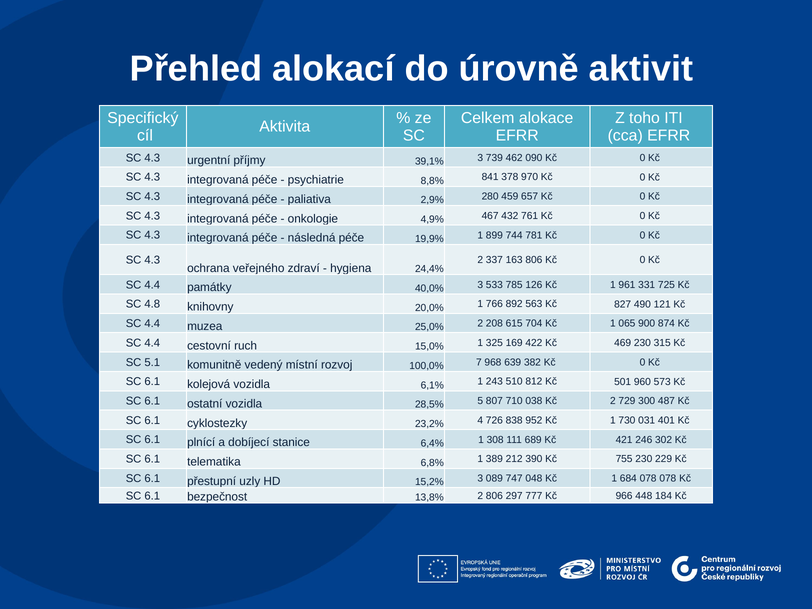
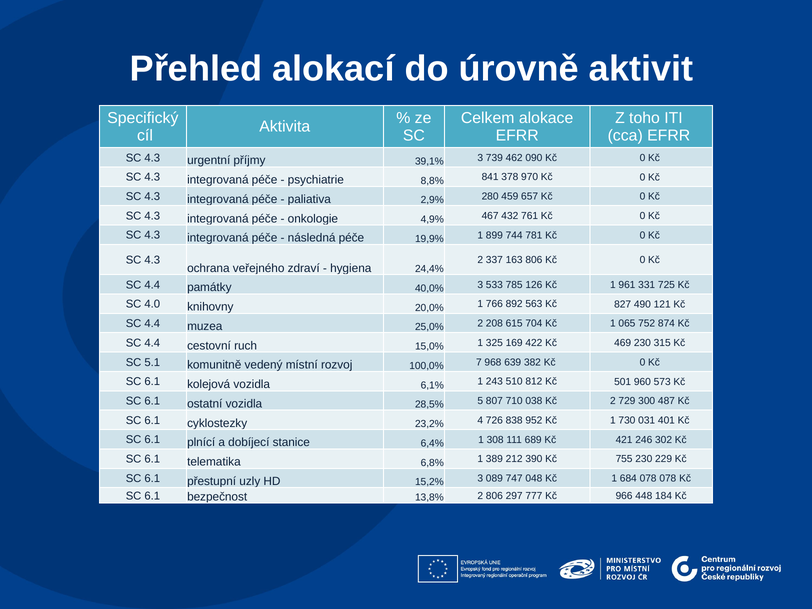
4.8: 4.8 -> 4.0
900: 900 -> 752
